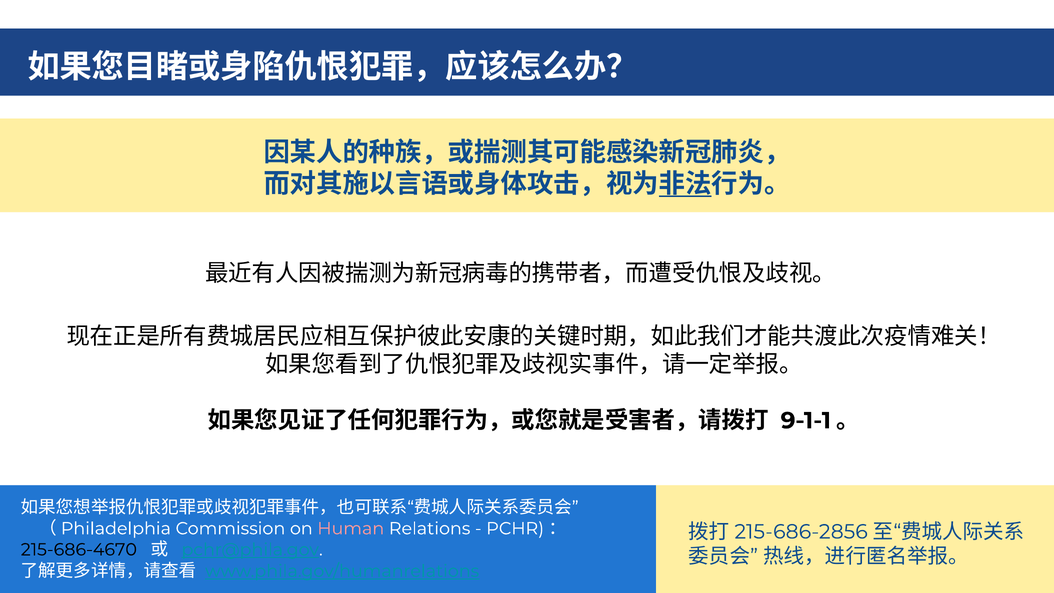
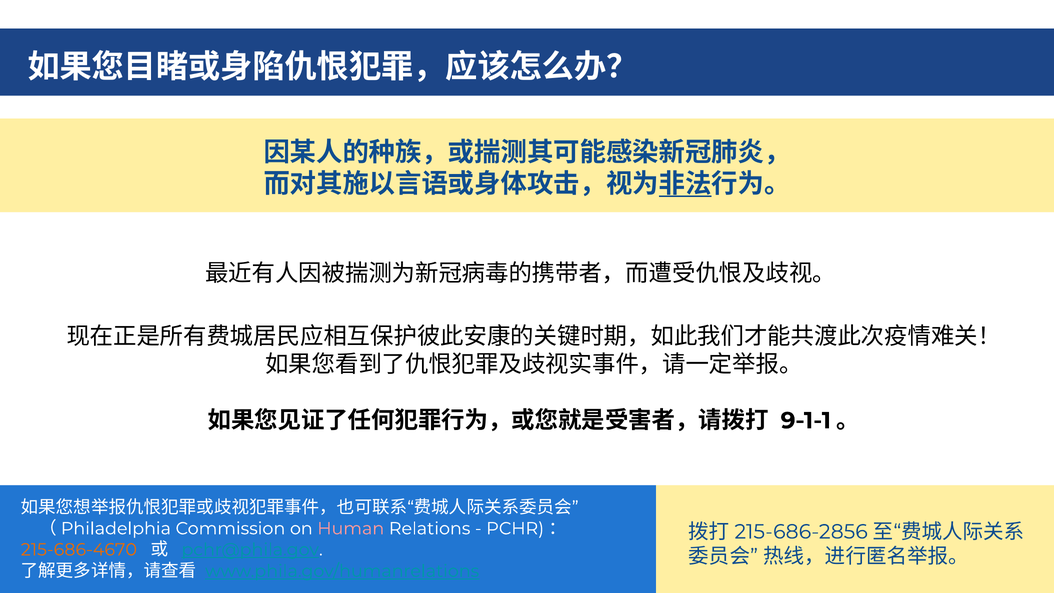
215-686-4670 colour: black -> orange
